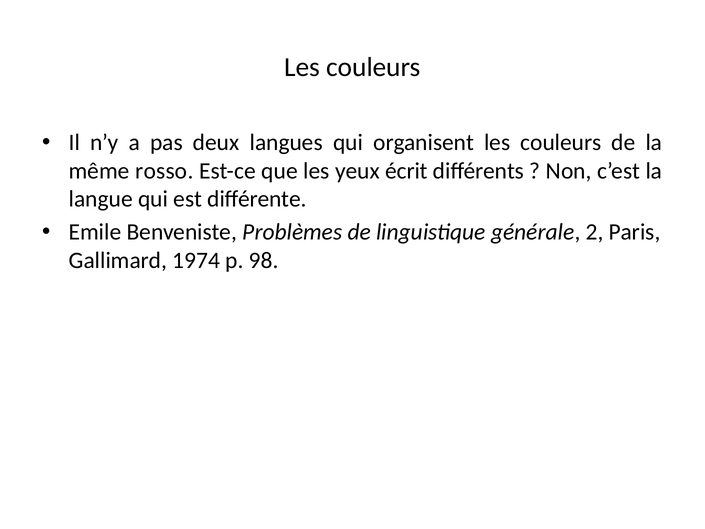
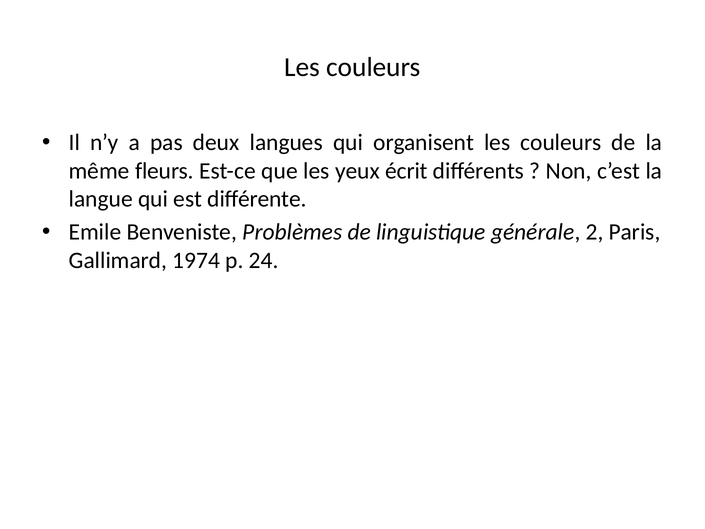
rosso: rosso -> fleurs
98: 98 -> 24
